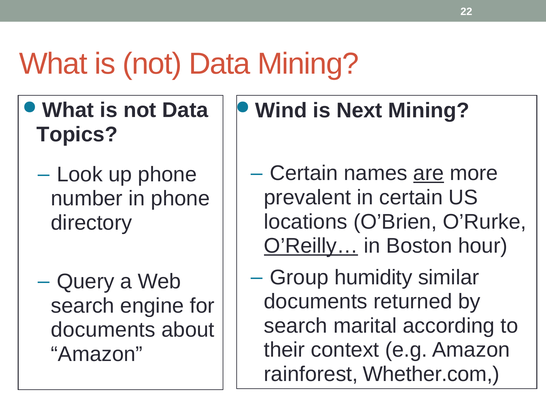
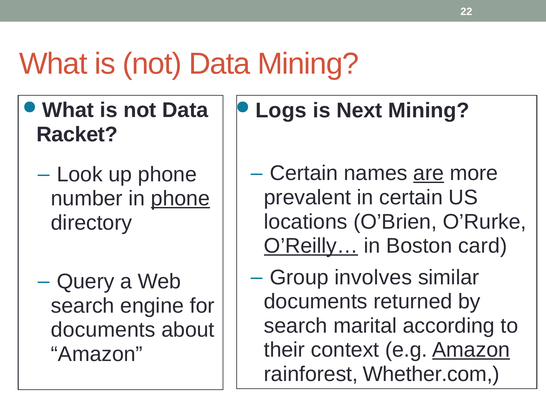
Wind: Wind -> Logs
Topics: Topics -> Racket
phone at (180, 199) underline: none -> present
hour: hour -> card
humidity: humidity -> involves
Amazon at (471, 350) underline: none -> present
